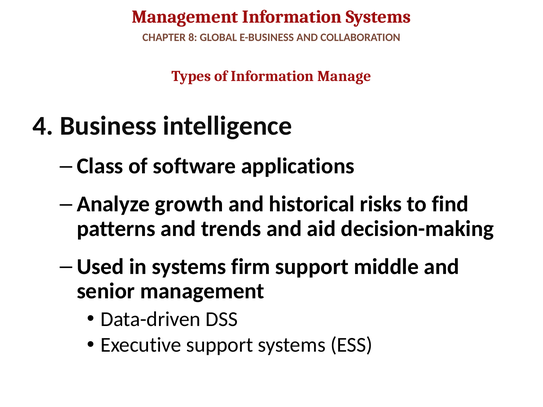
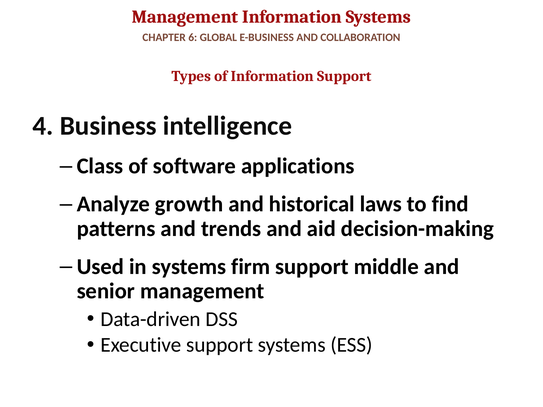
8: 8 -> 6
Information Manage: Manage -> Support
risks: risks -> laws
